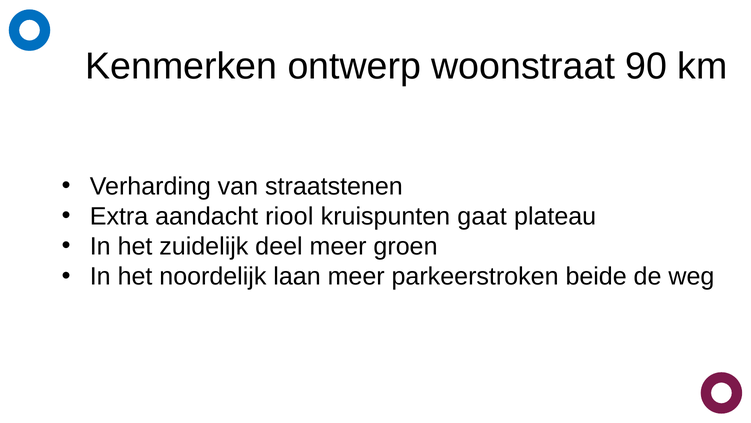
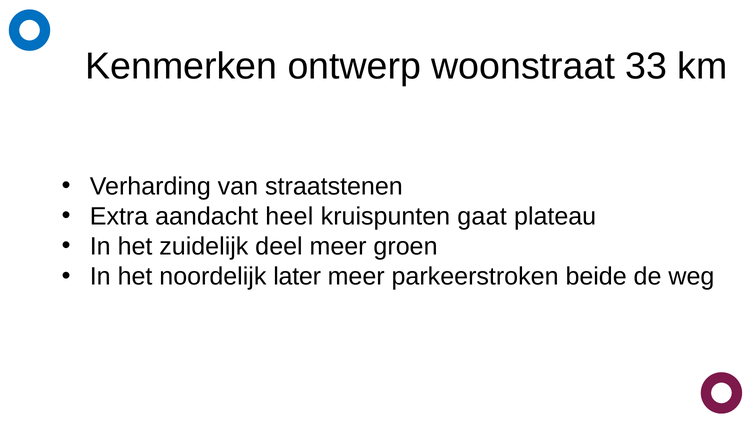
90: 90 -> 33
riool: riool -> heel
laan: laan -> later
